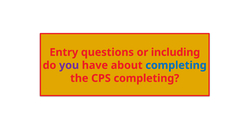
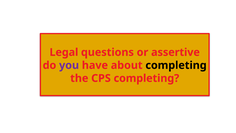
Entry: Entry -> Legal
including: including -> assertive
completing at (176, 65) colour: blue -> black
